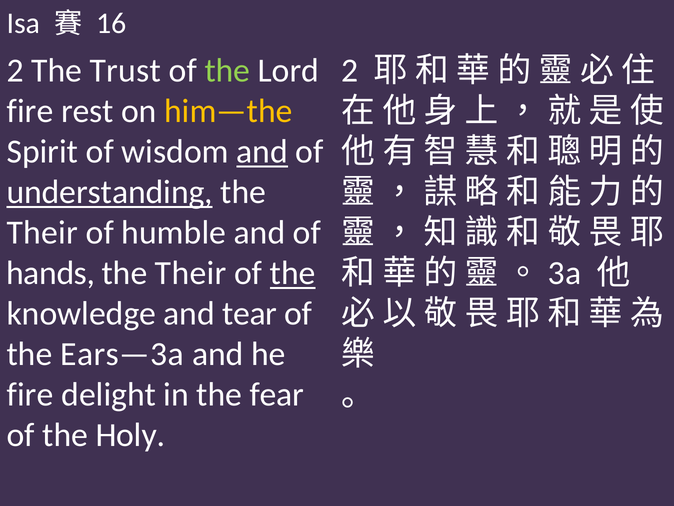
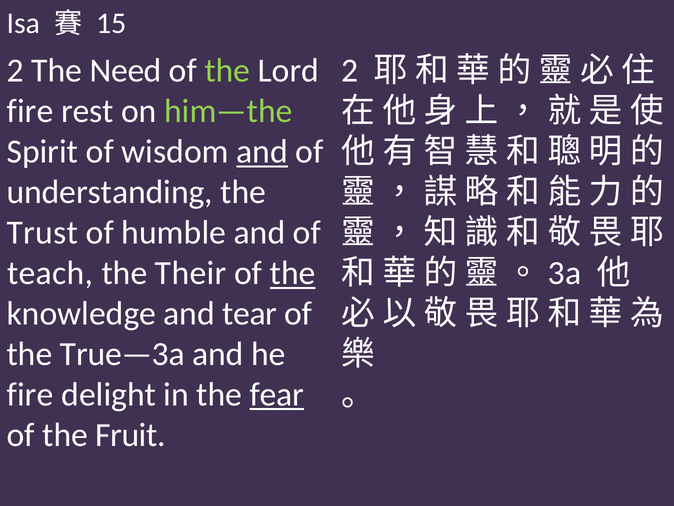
16: 16 -> 15
Trust: Trust -> Need
him—the colour: yellow -> light green
understanding underline: present -> none
Their at (42, 233): Their -> Trust
hands: hands -> teach
Ears—3a: Ears—3a -> True—3a
fear underline: none -> present
Holy: Holy -> Fruit
